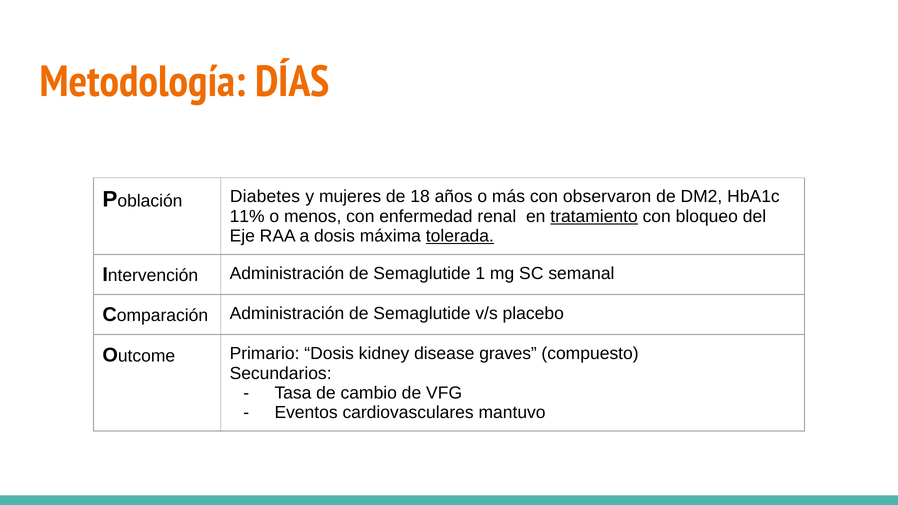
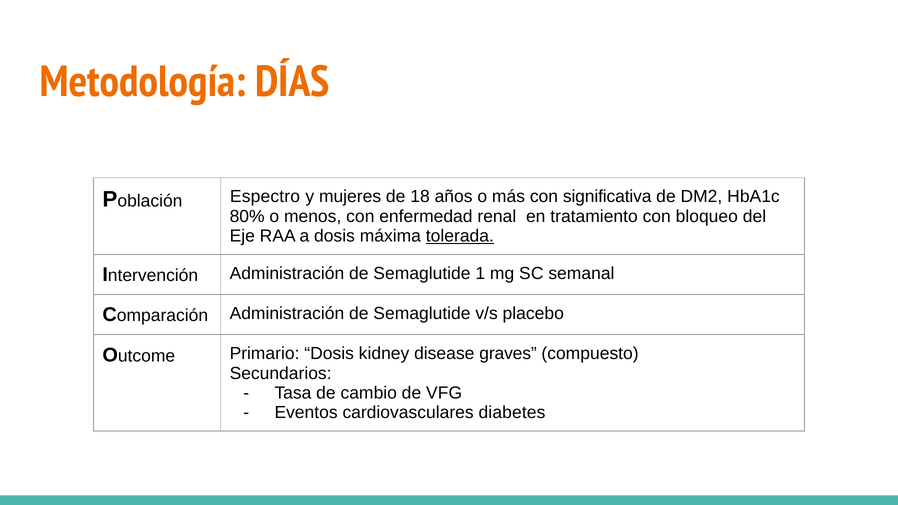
Diabetes: Diabetes -> Espectro
observaron: observaron -> significativa
11%: 11% -> 80%
tratamiento underline: present -> none
mantuvo: mantuvo -> diabetes
